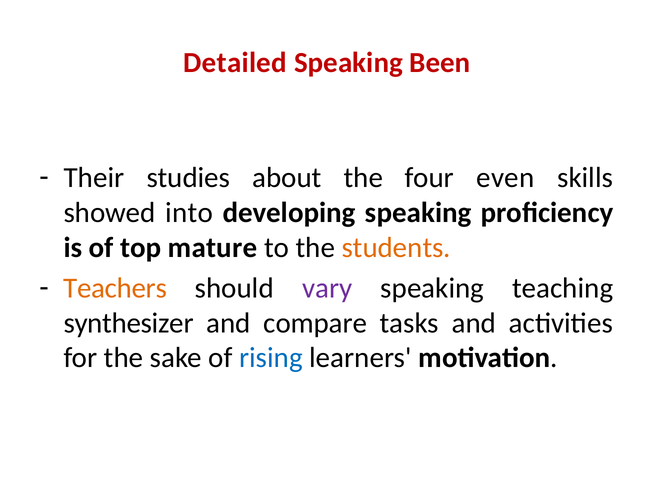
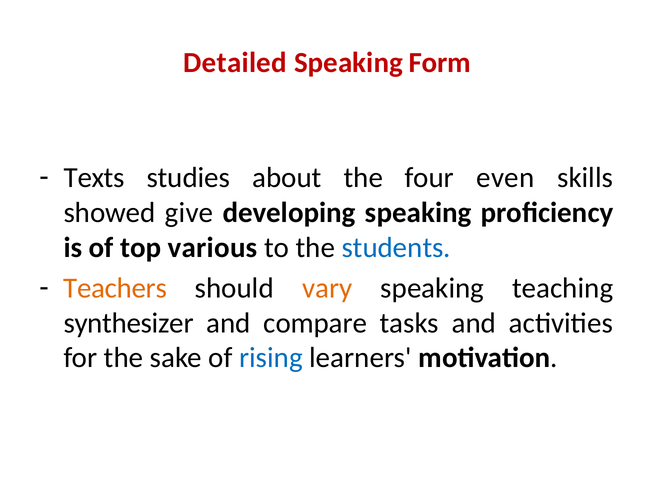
Been: Been -> Form
Their: Their -> Texts
into: into -> give
mature: mature -> various
students colour: orange -> blue
vary colour: purple -> orange
